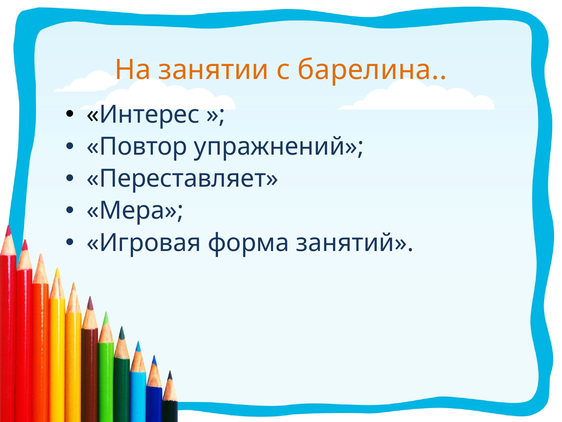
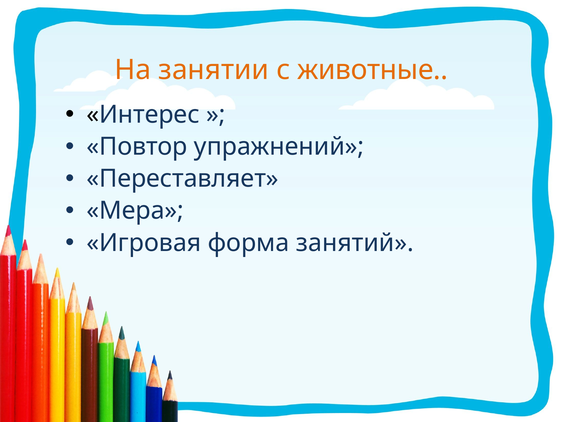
барелина: барелина -> животные
